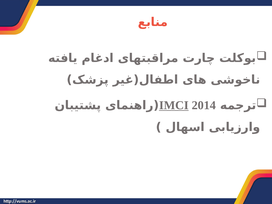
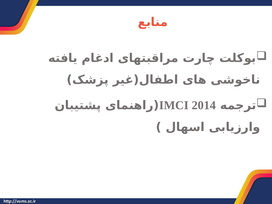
IMCI underline: present -> none
